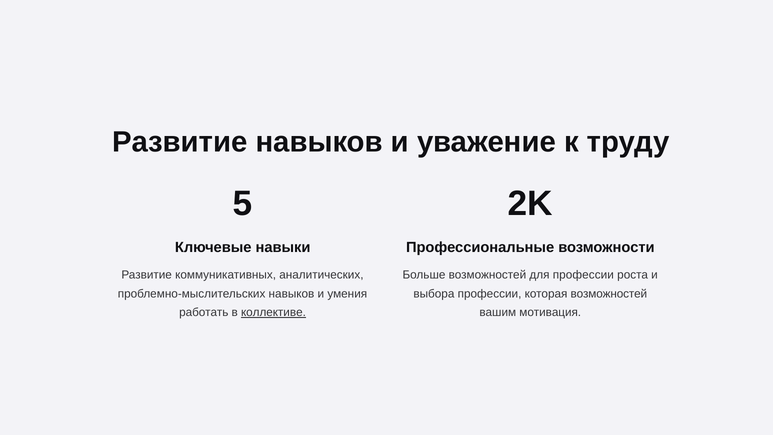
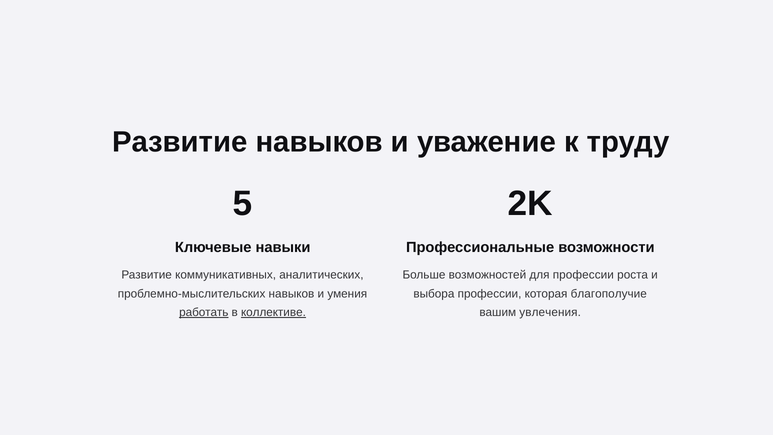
которая возможностей: возможностей -> благополучие
работать underline: none -> present
мотивация: мотивация -> увлечения
